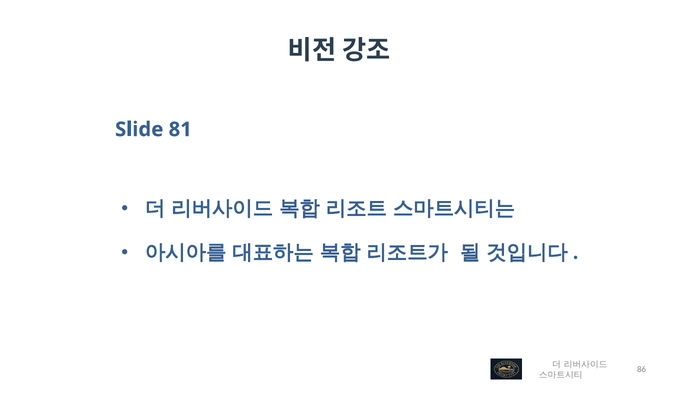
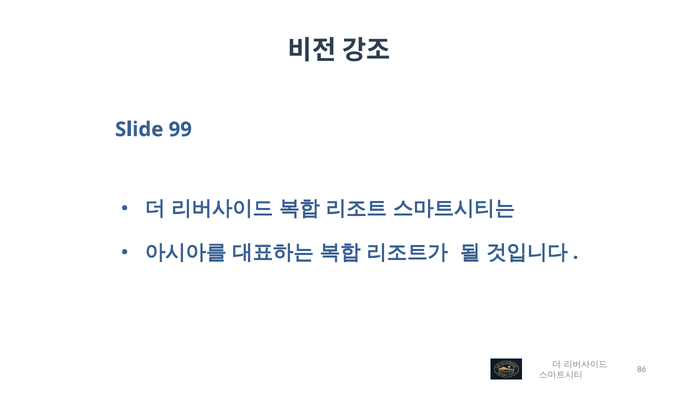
81: 81 -> 99
